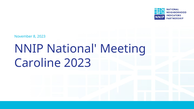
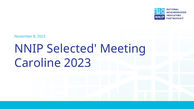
National: National -> Selected
